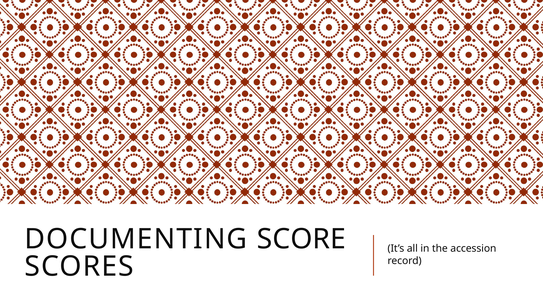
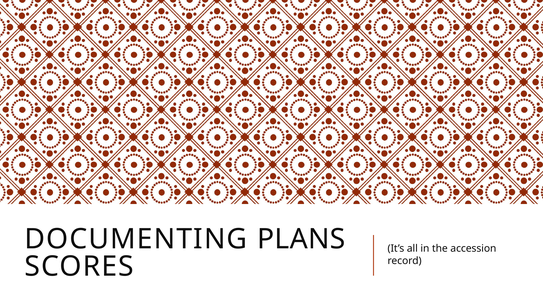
SCORE: SCORE -> PLANS
